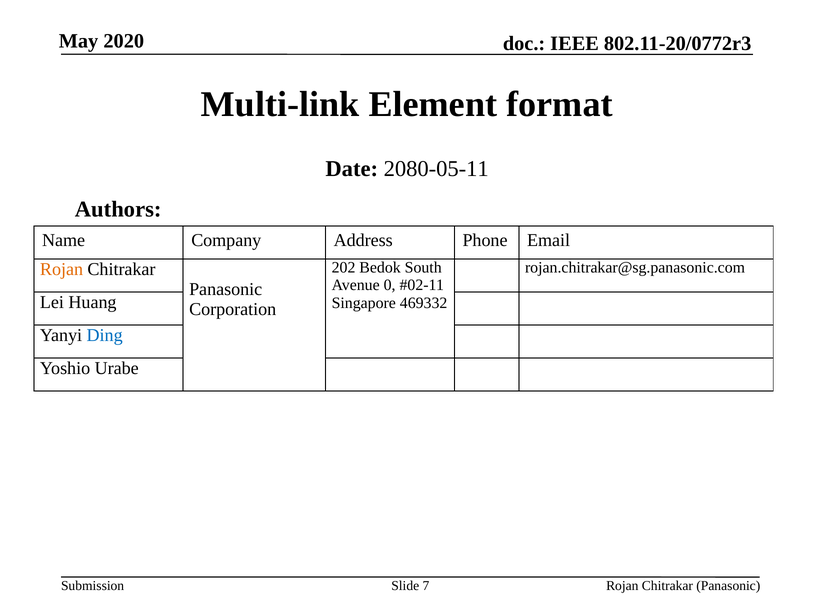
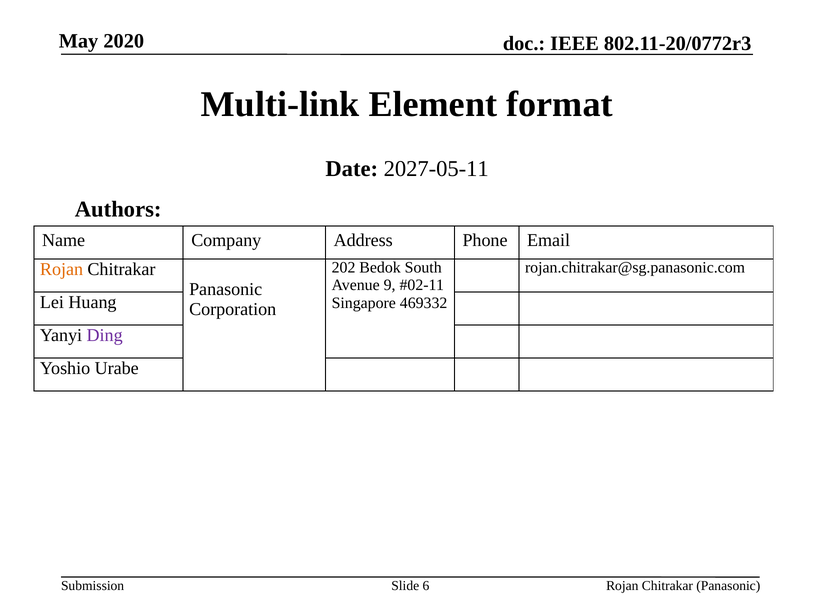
2080-05-11: 2080-05-11 -> 2027-05-11
0: 0 -> 9
Ding colour: blue -> purple
7: 7 -> 6
